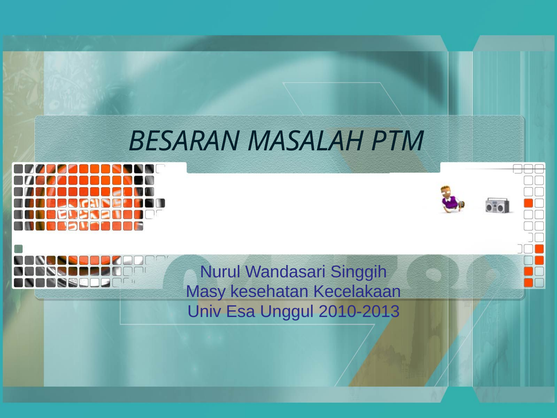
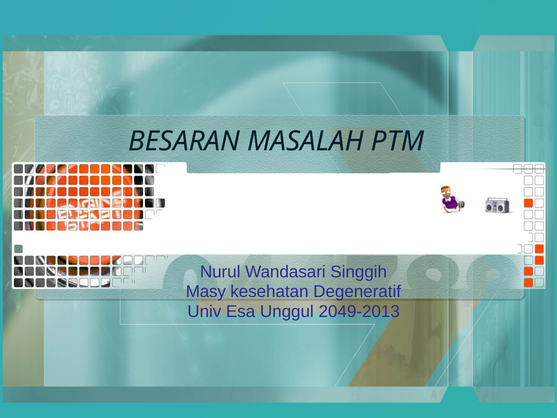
Kecelakaan: Kecelakaan -> Degeneratif
2010-2013: 2010-2013 -> 2049-2013
